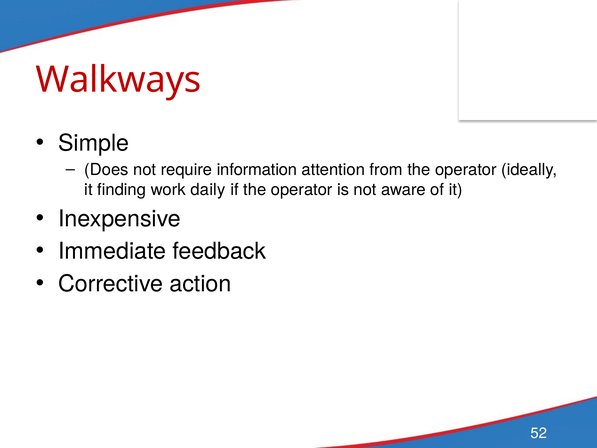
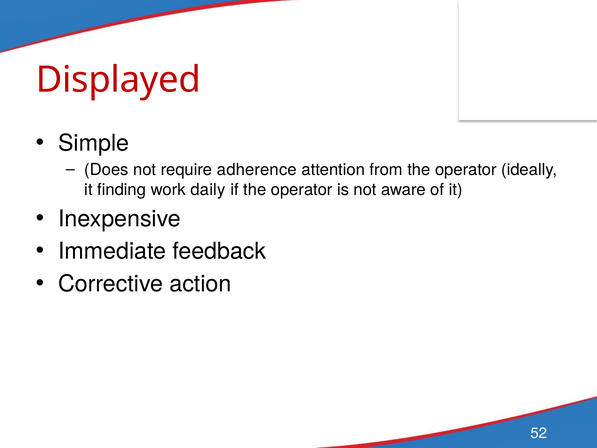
Walkways: Walkways -> Displayed
information: information -> adherence
